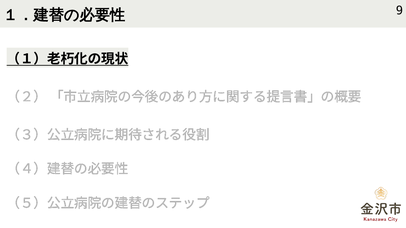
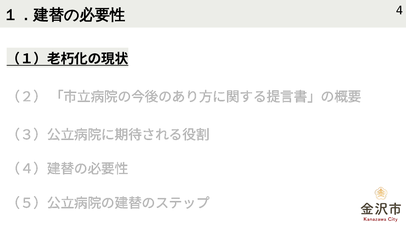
9: 9 -> 4
